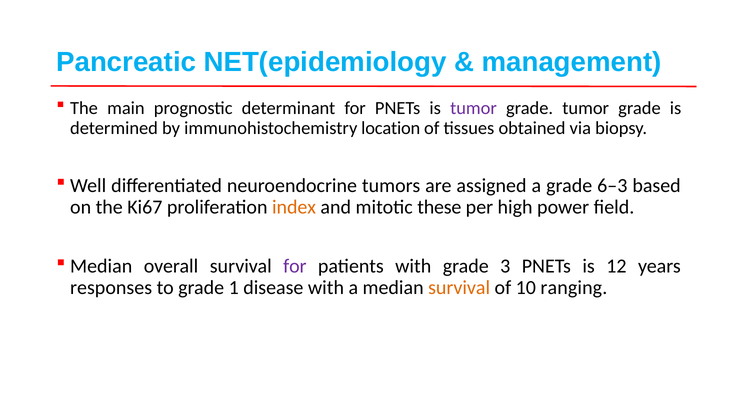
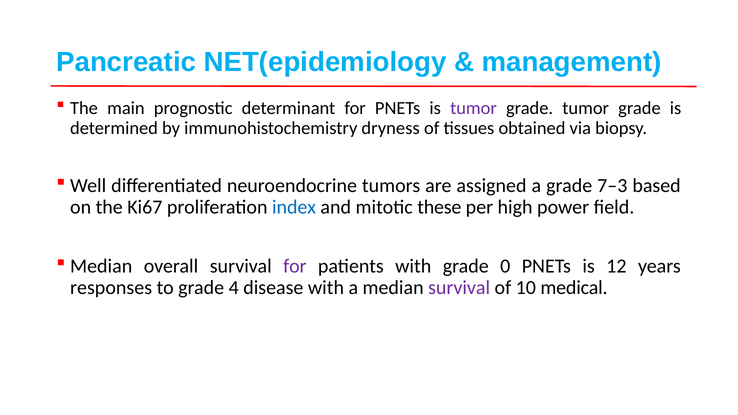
location: location -> dryness
6–3: 6–3 -> 7–3
index colour: orange -> blue
3: 3 -> 0
1: 1 -> 4
survival at (459, 288) colour: orange -> purple
ranging: ranging -> medical
